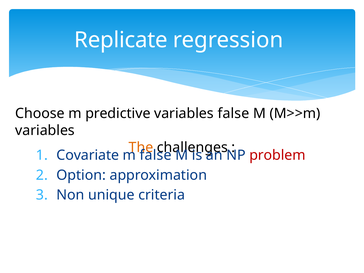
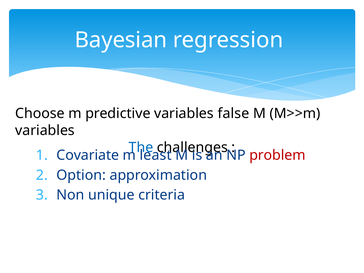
Replicate: Replicate -> Bayesian
The colour: orange -> blue
m false: false -> least
